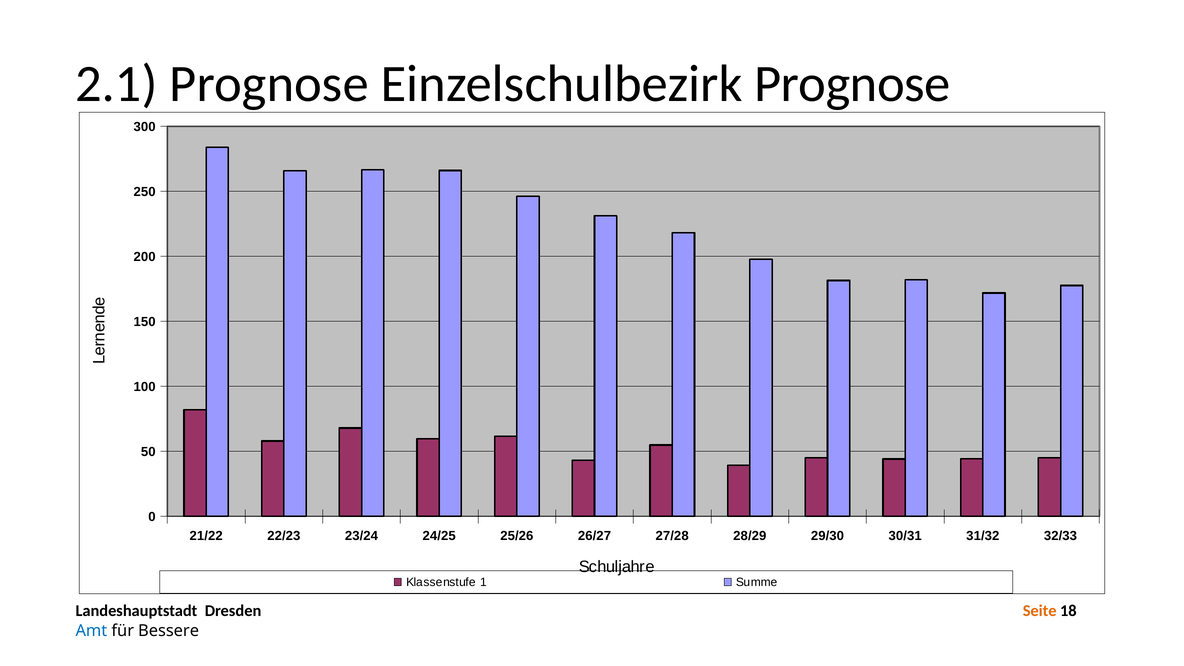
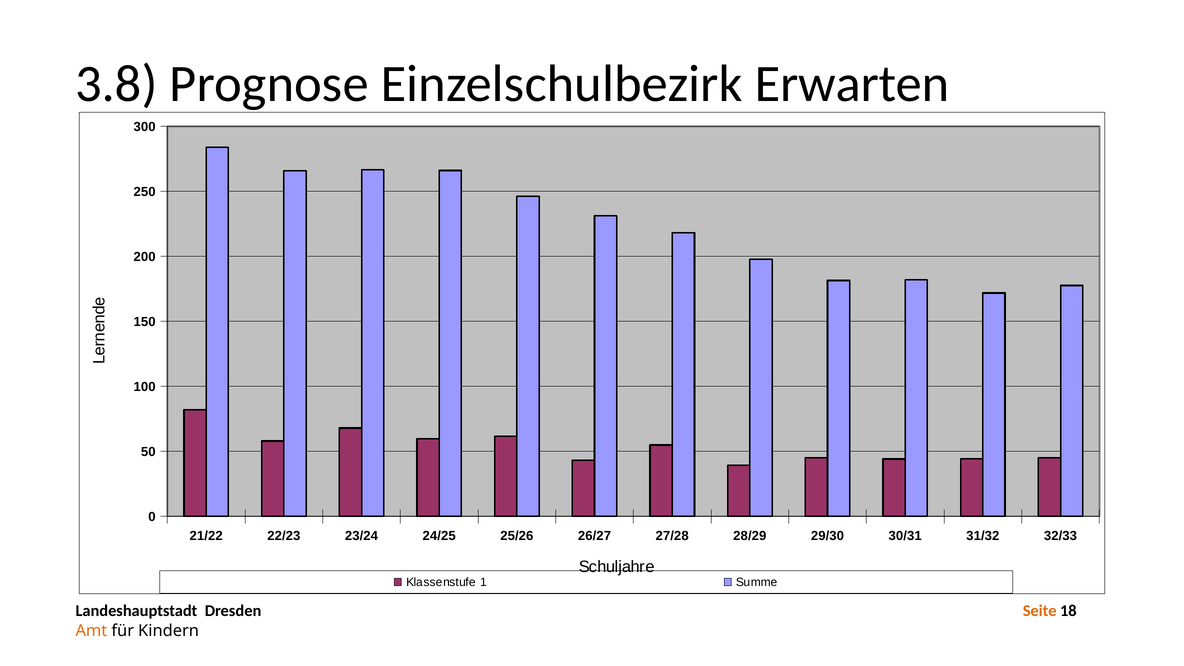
2.1: 2.1 -> 3.8
Einzelschulbezirk Prognose: Prognose -> Erwarten
Amt colour: blue -> orange
Bessere: Bessere -> Kindern
